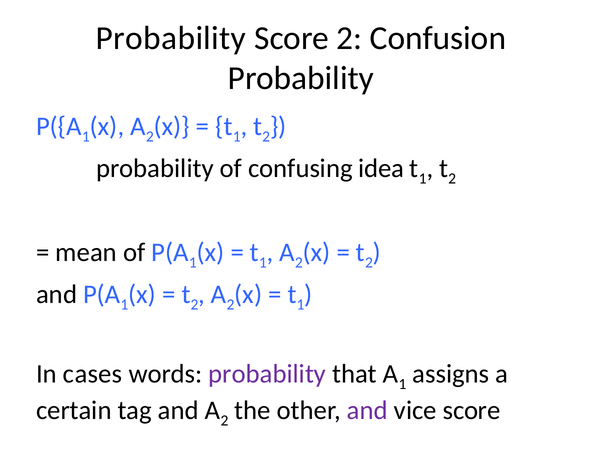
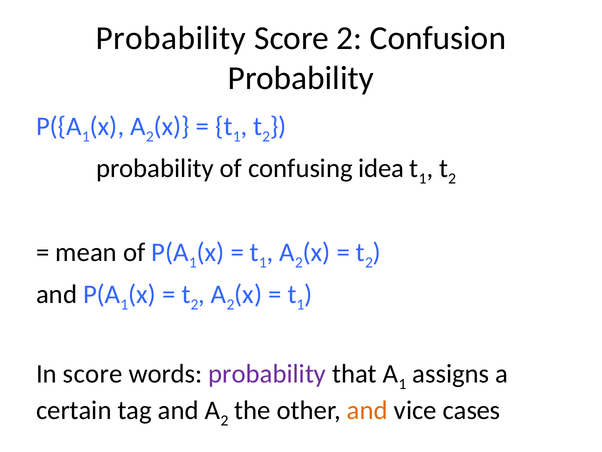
In cases: cases -> score
and at (367, 410) colour: purple -> orange
vice score: score -> cases
